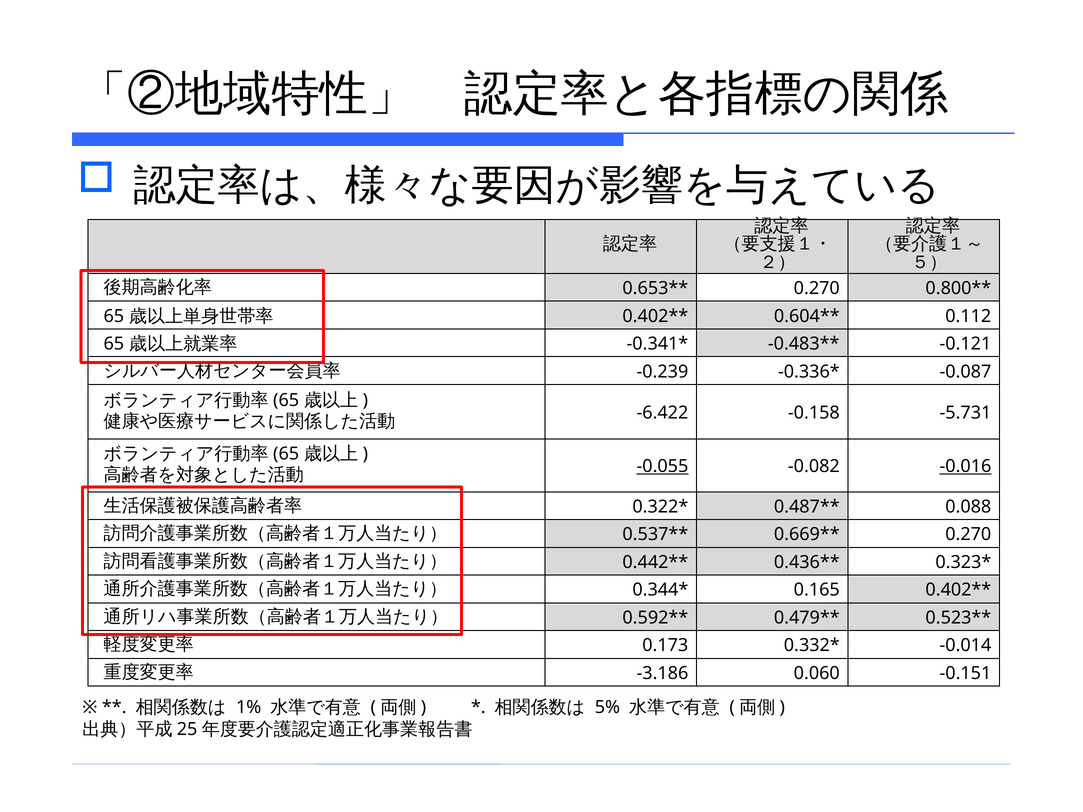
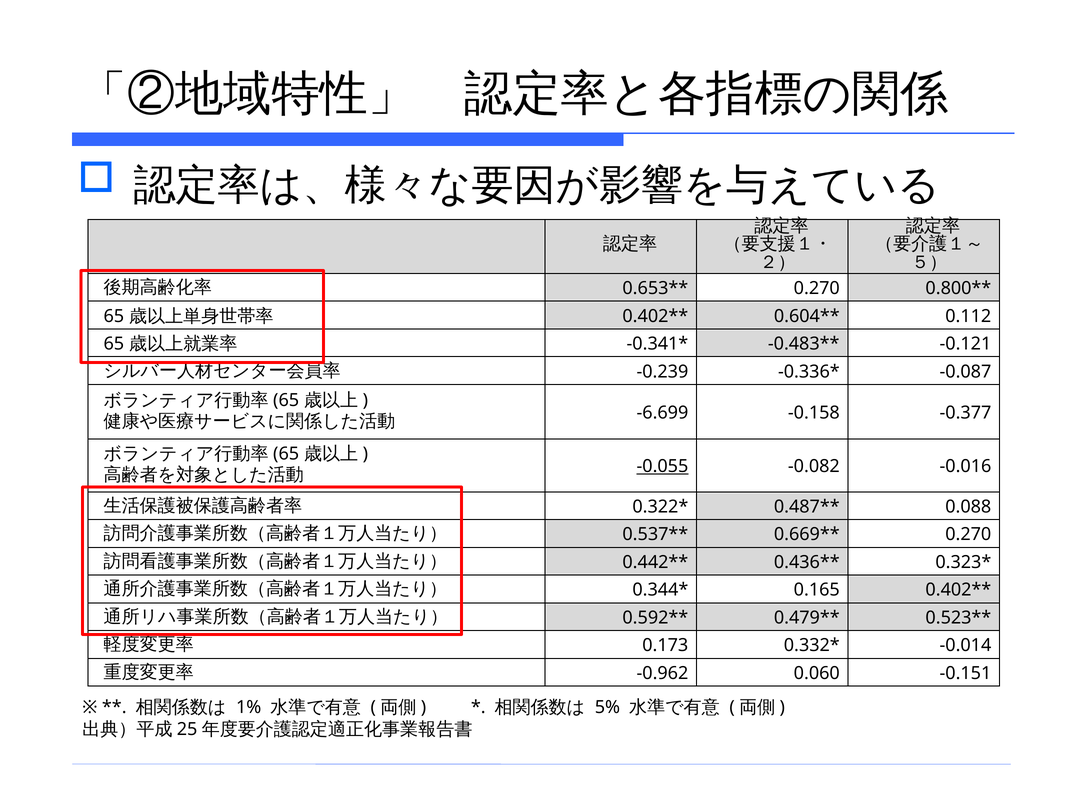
-6.422: -6.422 -> -6.699
-5.731: -5.731 -> -0.377
-0.016 underline: present -> none
-3.186: -3.186 -> -0.962
